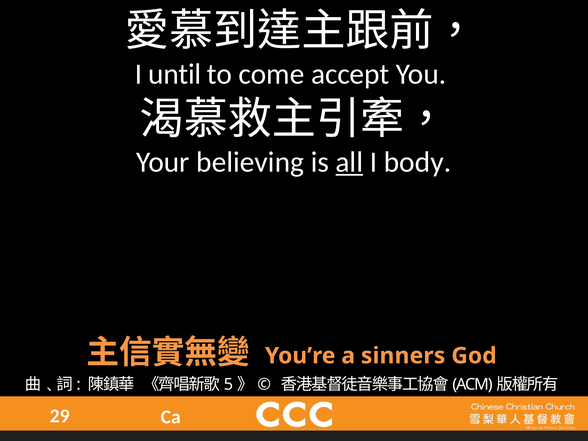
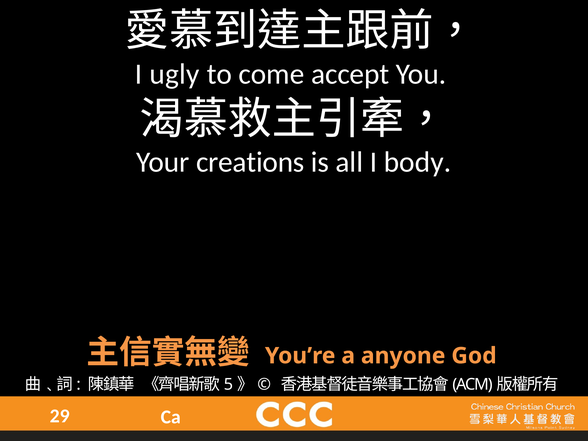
until: until -> ugly
believing: believing -> creations
all underline: present -> none
sinners: sinners -> anyone
